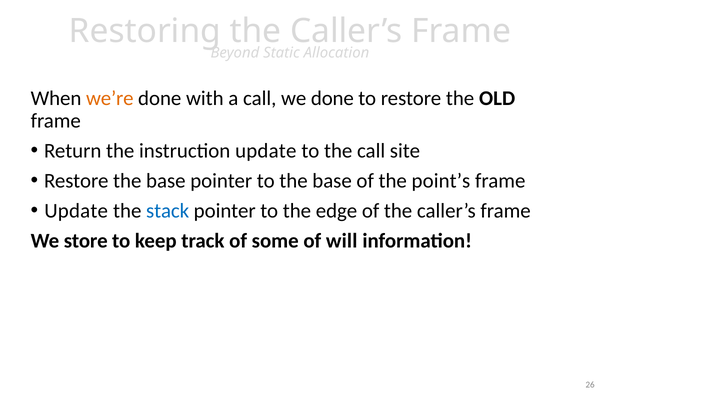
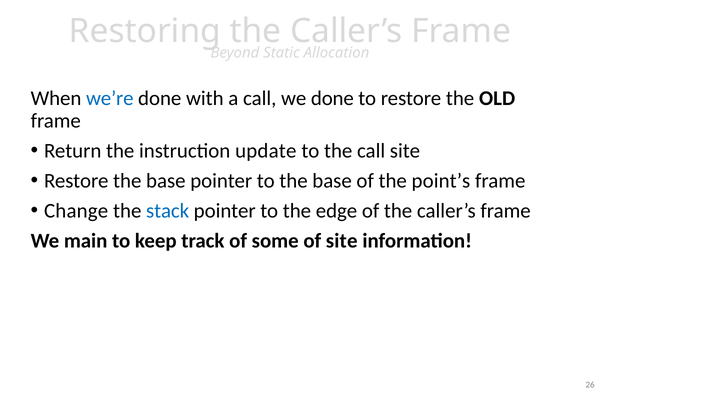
we’re colour: orange -> blue
Update at (76, 211): Update -> Change
store: store -> main
of will: will -> site
